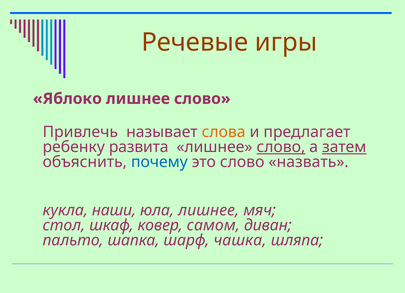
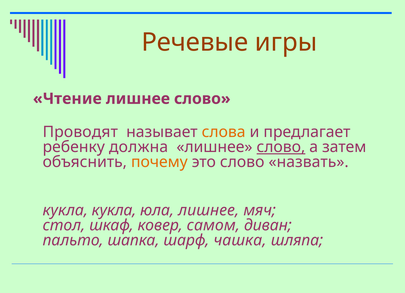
Яблоко: Яблоко -> Чтение
Привлечь: Привлечь -> Проводят
развита: развита -> должна
затем underline: present -> none
почему colour: blue -> orange
кукла наши: наши -> кукла
